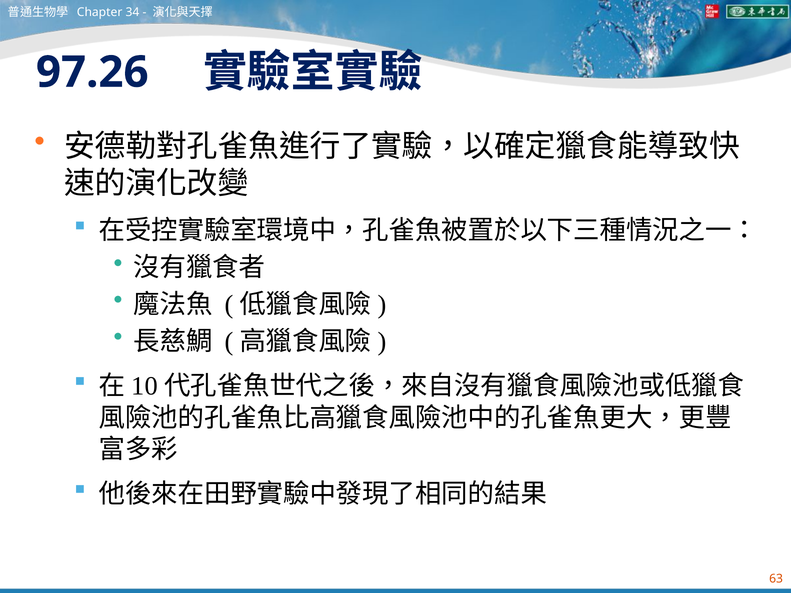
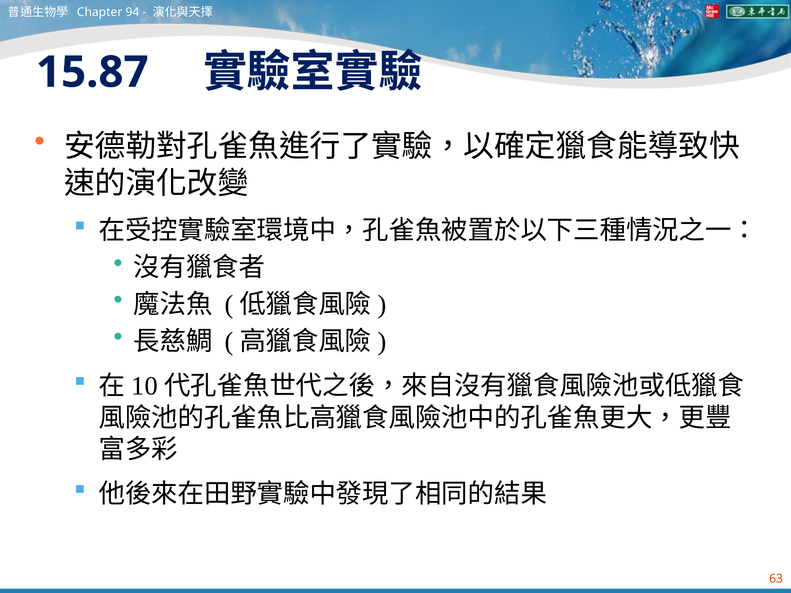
34: 34 -> 94
97.26: 97.26 -> 15.87
